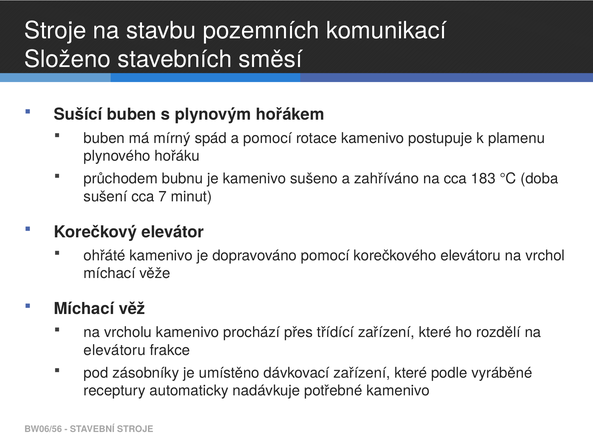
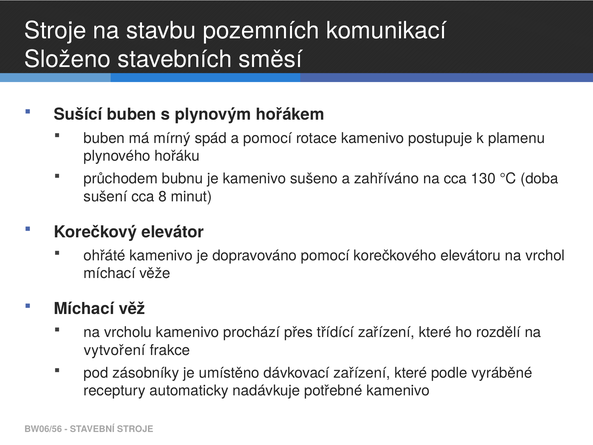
183: 183 -> 130
7: 7 -> 8
elevátoru at (115, 350): elevátoru -> vytvoření
